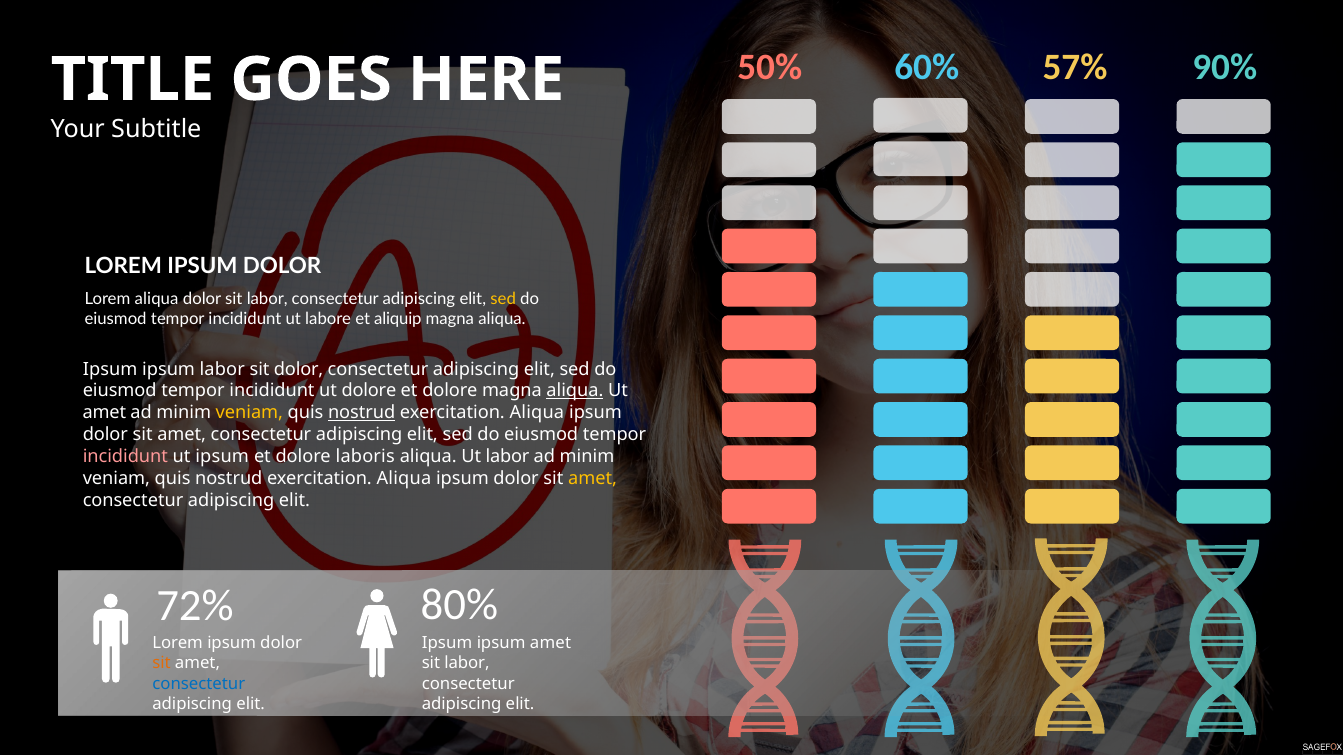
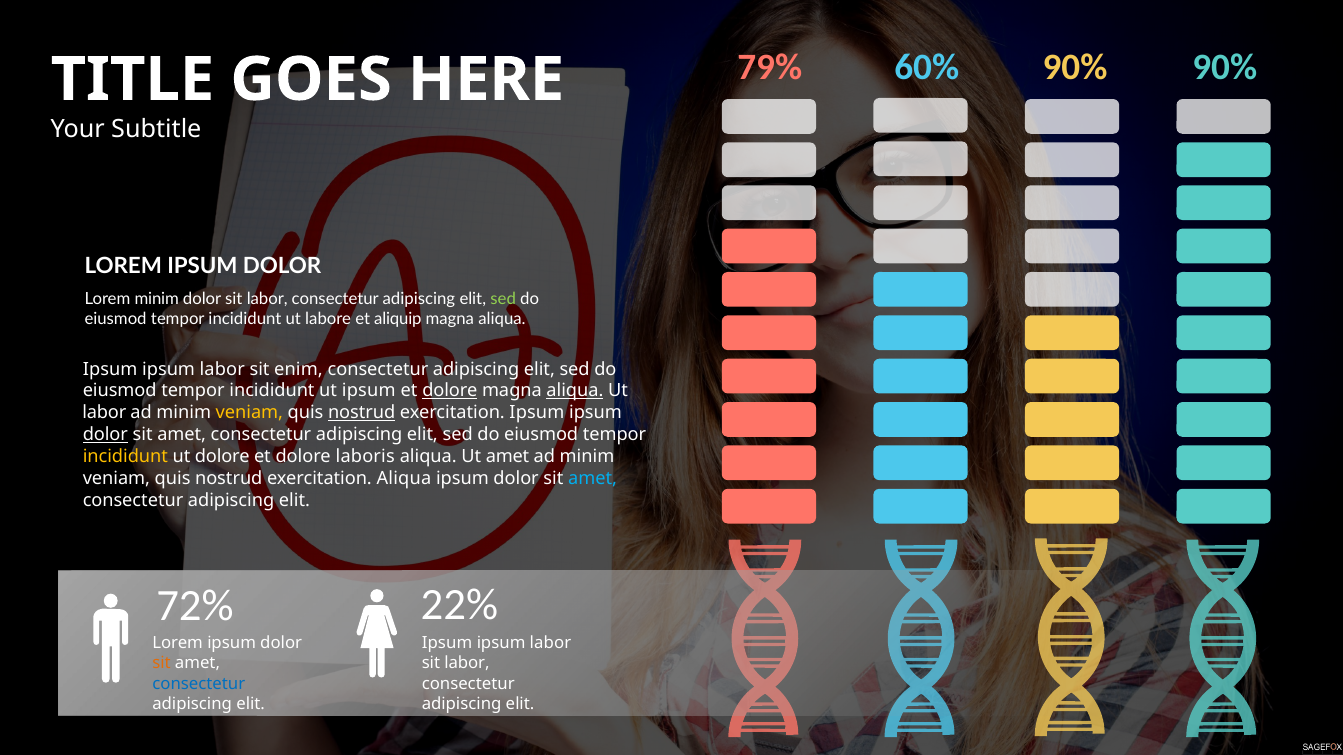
50%: 50% -> 79%
60% 57%: 57% -> 90%
Lorem aliqua: aliqua -> minim
sed at (503, 299) colour: yellow -> light green
sit dolor: dolor -> enim
ut dolore: dolore -> ipsum
dolore at (450, 391) underline: none -> present
amet at (104, 413): amet -> labor
Aliqua at (537, 413): Aliqua -> Ipsum
dolor at (105, 435) underline: none -> present
incididunt at (125, 457) colour: pink -> yellow
ut ipsum: ipsum -> dolore
Ut labor: labor -> amet
amet at (593, 479) colour: yellow -> light blue
80%: 80% -> 22%
amet at (551, 644): amet -> labor
